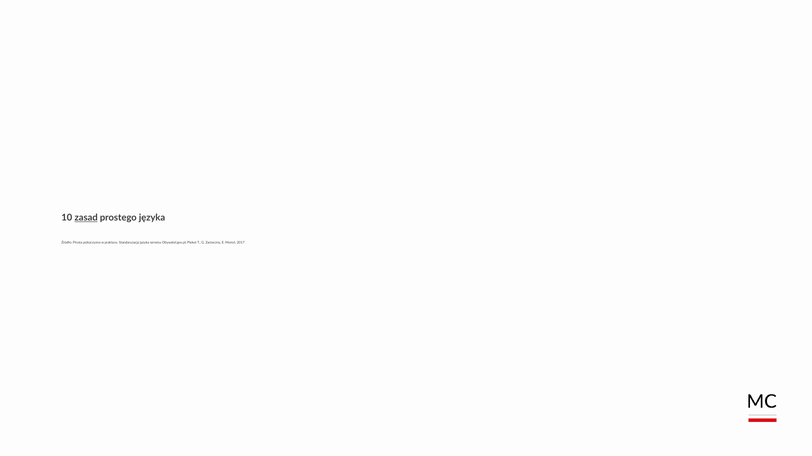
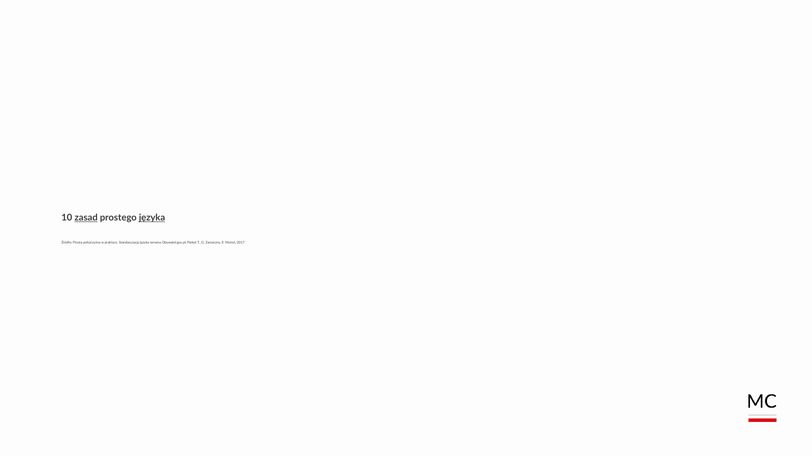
języka at (152, 218) underline: none -> present
